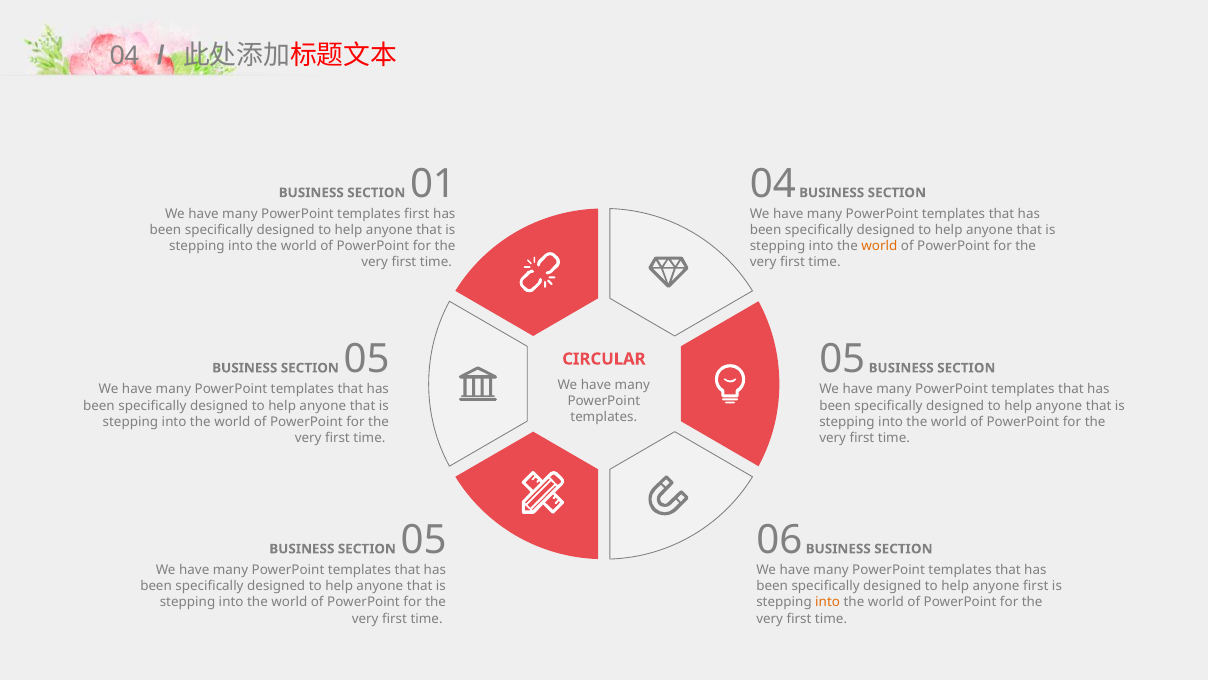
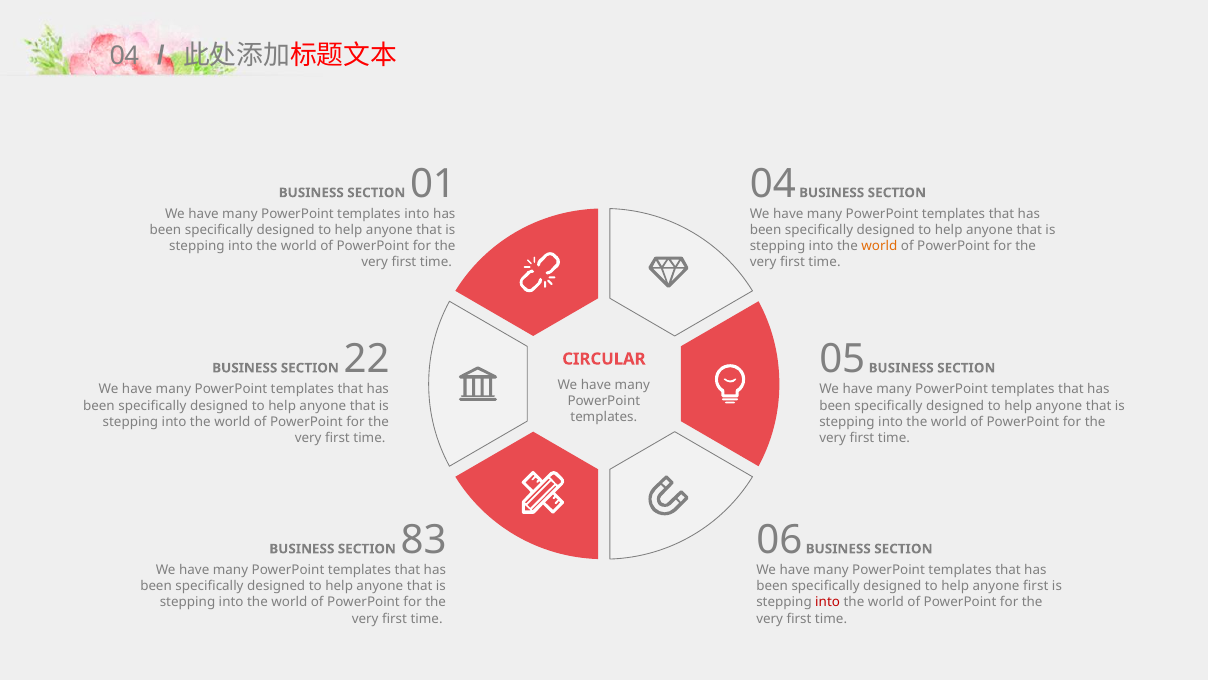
templates first: first -> into
05 at (367, 359): 05 -> 22
05 at (424, 540): 05 -> 83
into at (828, 602) colour: orange -> red
